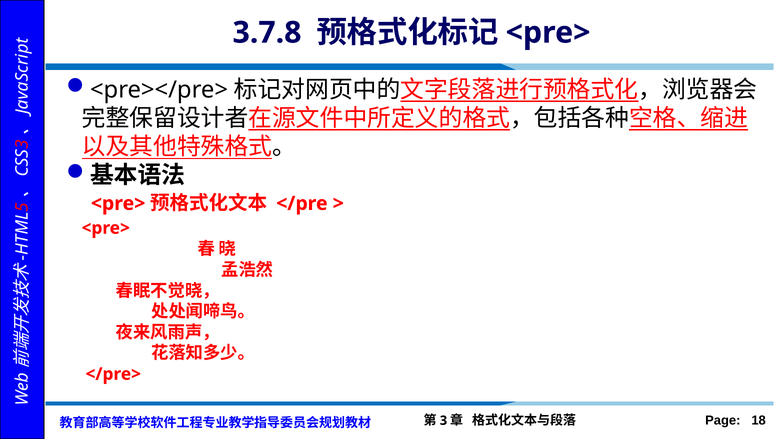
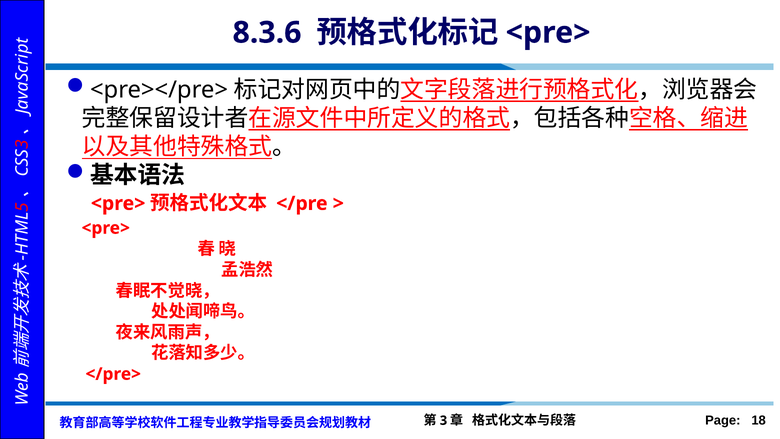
3.7.8: 3.7.8 -> 8.3.6
